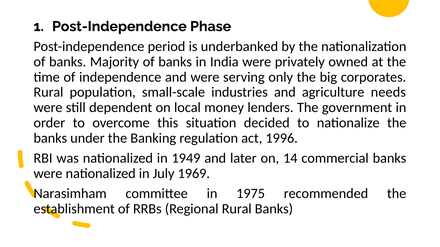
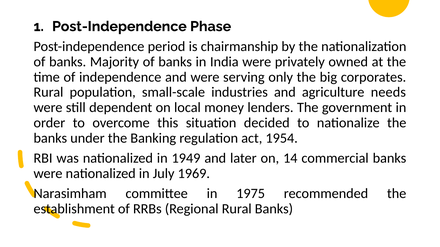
underbanked: underbanked -> chairmanship
1996: 1996 -> 1954
